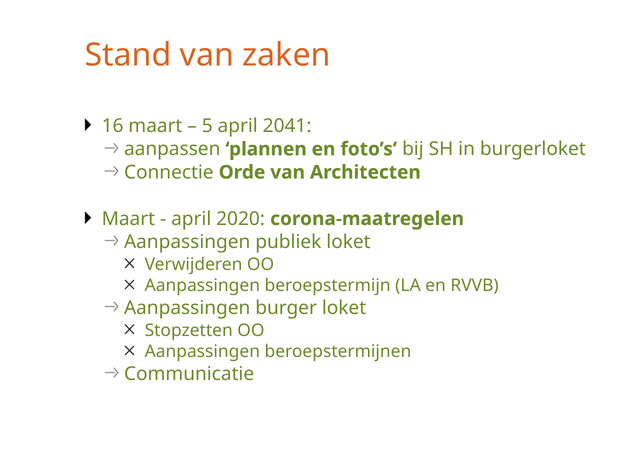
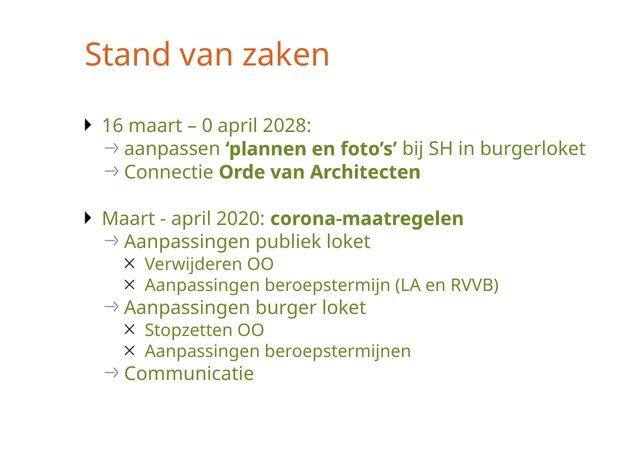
5: 5 -> 0
2041: 2041 -> 2028
